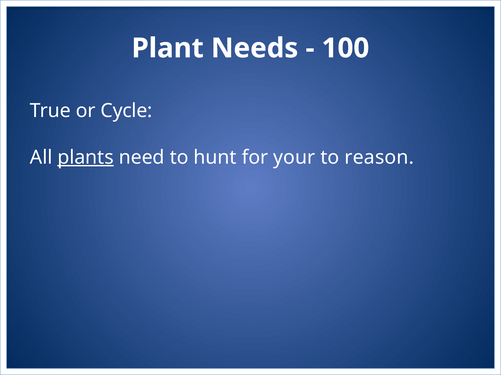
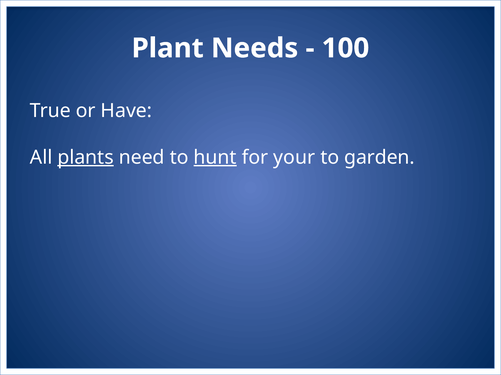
Cycle: Cycle -> Have
hunt underline: none -> present
reason: reason -> garden
